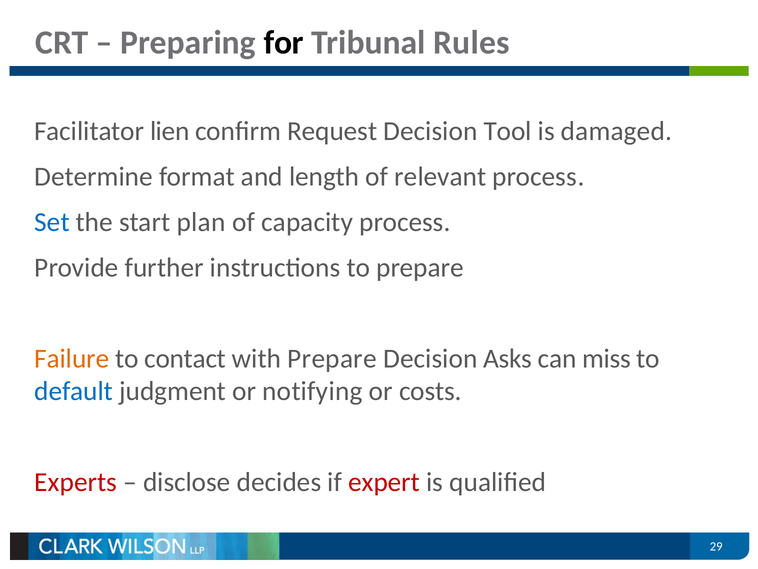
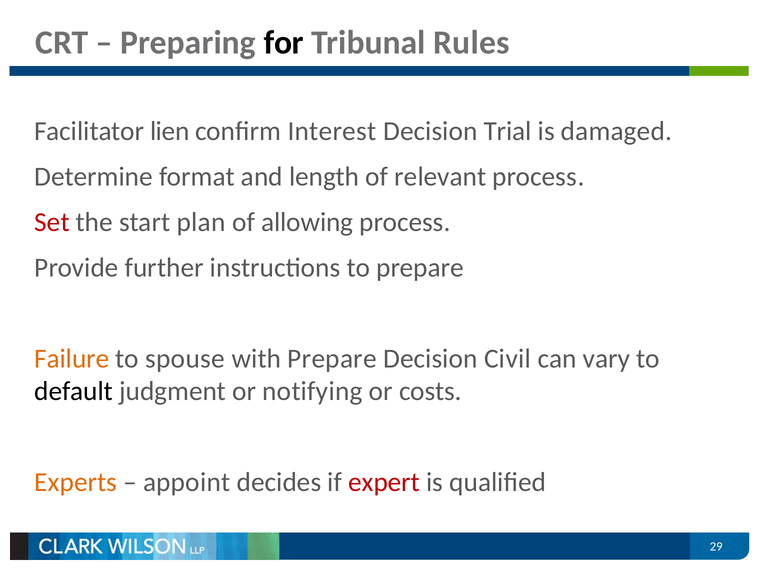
Request: Request -> Interest
Tool: Tool -> Trial
Set colour: blue -> red
capacity: capacity -> allowing
contact: contact -> spouse
Asks: Asks -> Civil
miss: miss -> vary
default colour: blue -> black
Experts colour: red -> orange
disclose: disclose -> appoint
